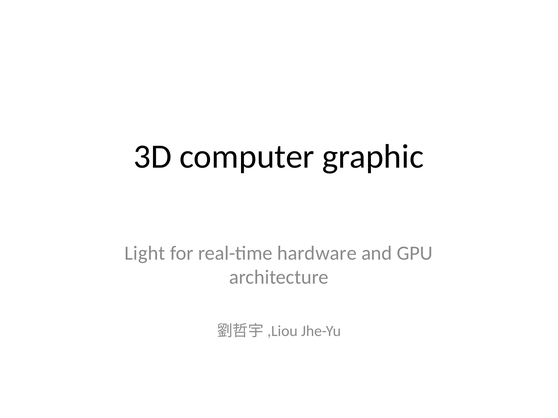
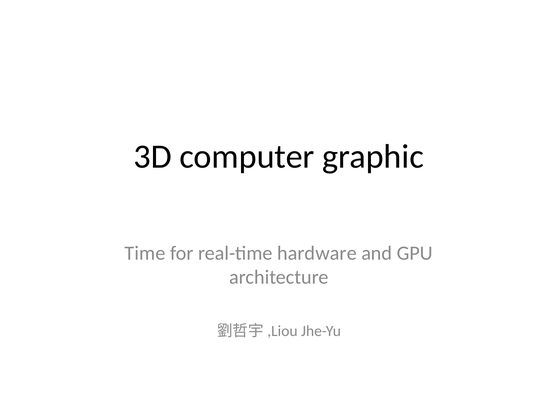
Light: Light -> Time
